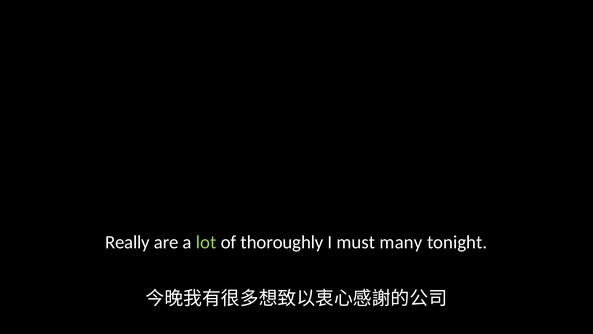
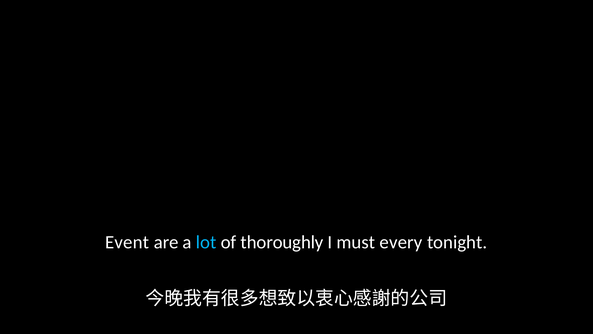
Really: Really -> Event
lot colour: light green -> light blue
many: many -> every
